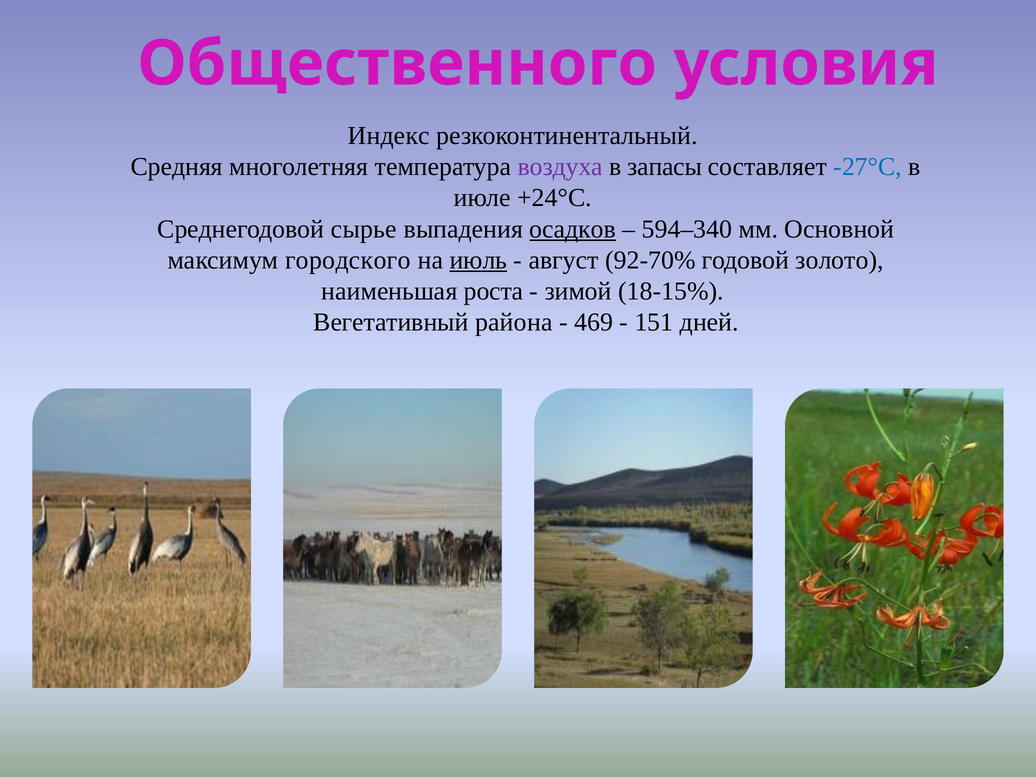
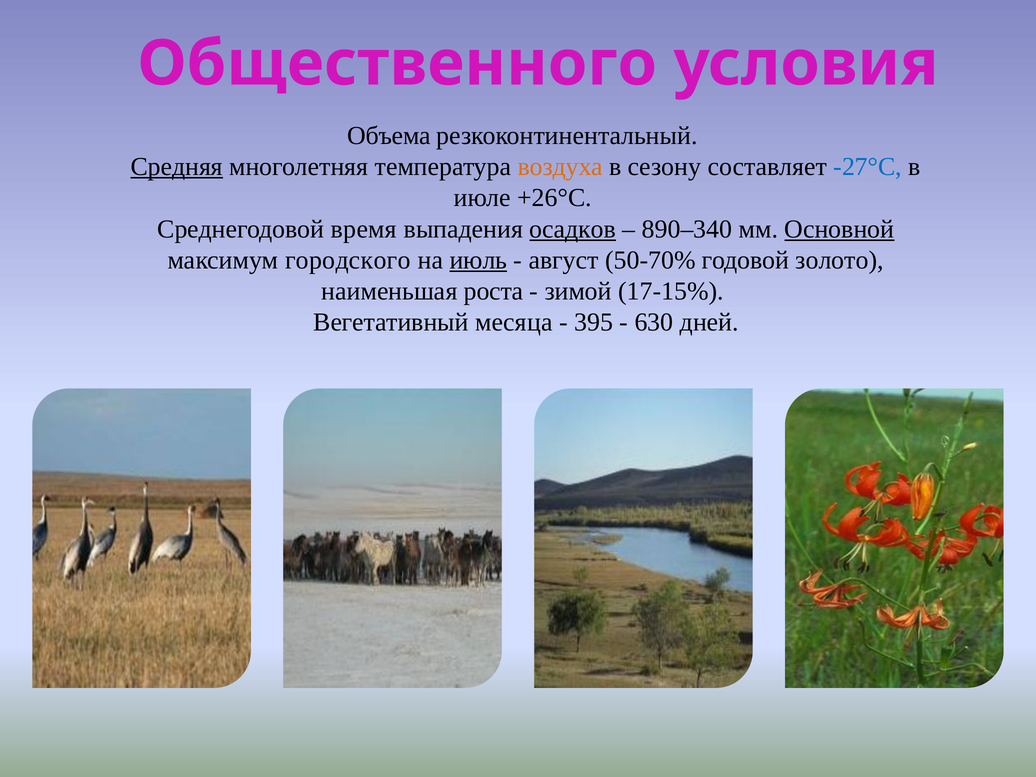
Индекс: Индекс -> Объема
Средняя underline: none -> present
воздуха colour: purple -> orange
запасы: запасы -> сезону
+24°C: +24°C -> +26°C
сырье: сырье -> время
594–340: 594–340 -> 890–340
Основной underline: none -> present
92-70%: 92-70% -> 50-70%
18-15%: 18-15% -> 17-15%
района: района -> месяца
469: 469 -> 395
151: 151 -> 630
